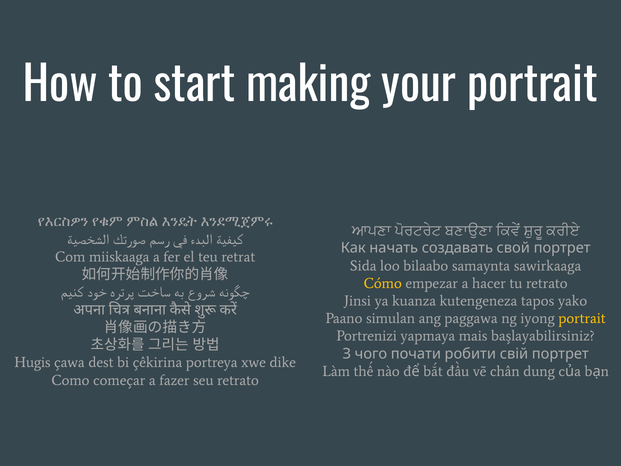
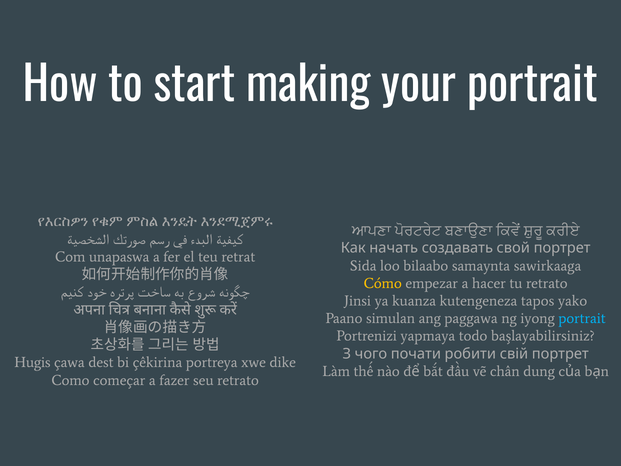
miiskaaga: miiskaaga -> unapaswa
portrait at (582, 318) colour: yellow -> light blue
mais: mais -> todo
